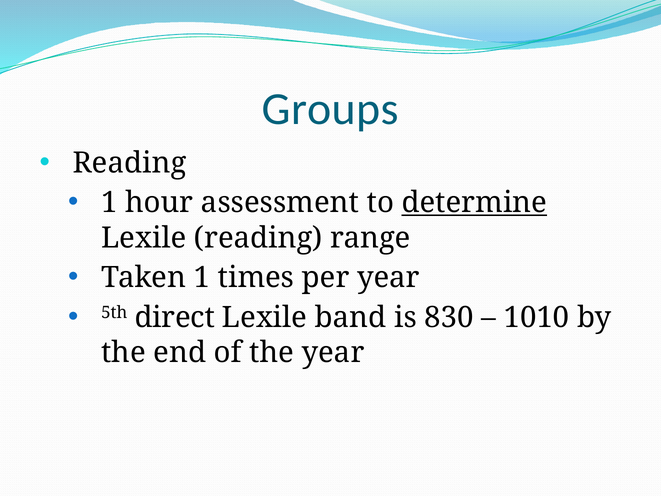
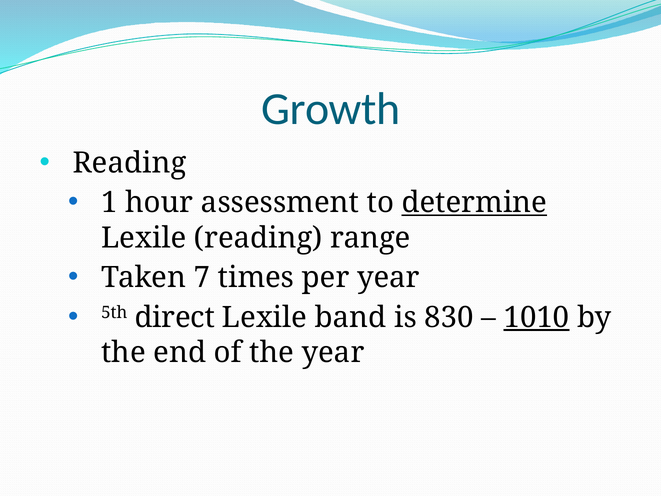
Groups: Groups -> Growth
Taken 1: 1 -> 7
1010 underline: none -> present
